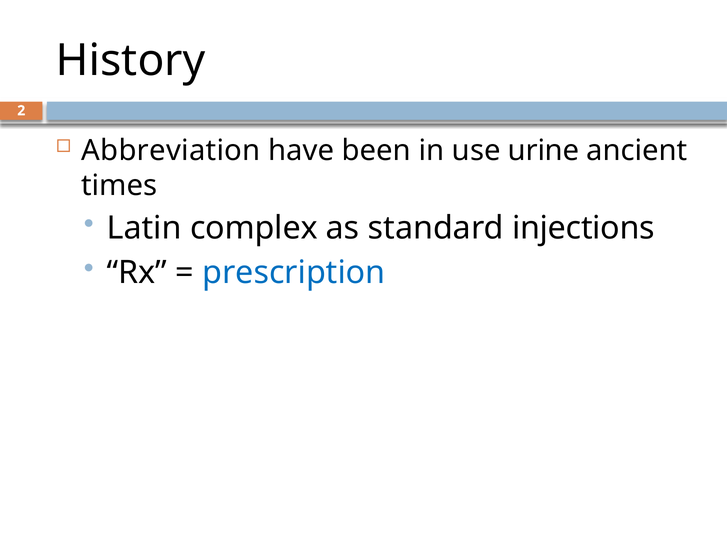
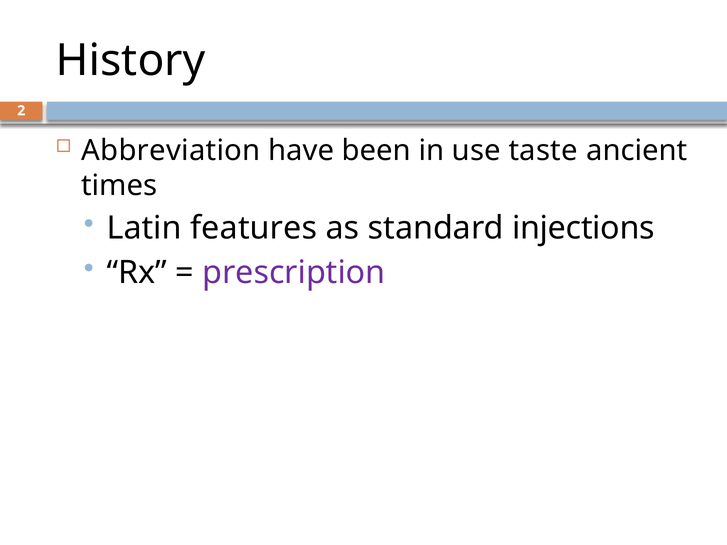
urine: urine -> taste
complex: complex -> features
prescription colour: blue -> purple
